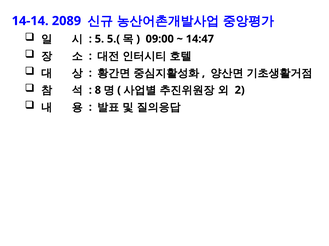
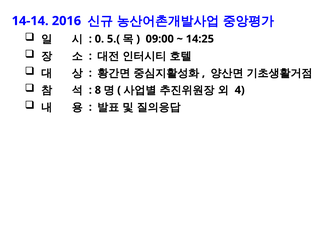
2089: 2089 -> 2016
5: 5 -> 0
14:47: 14:47 -> 14:25
2: 2 -> 4
